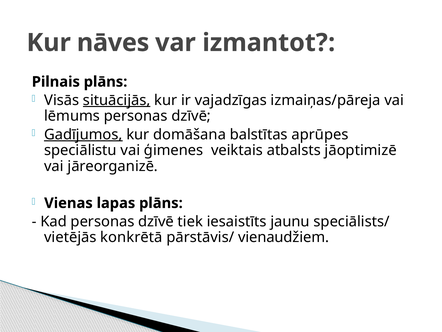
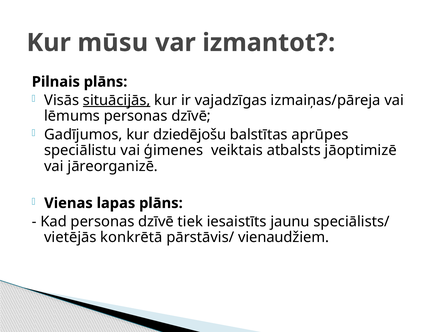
nāves: nāves -> mūsu
Gadījumos underline: present -> none
domāšana: domāšana -> dziedējošu
